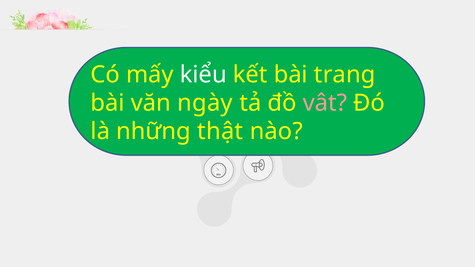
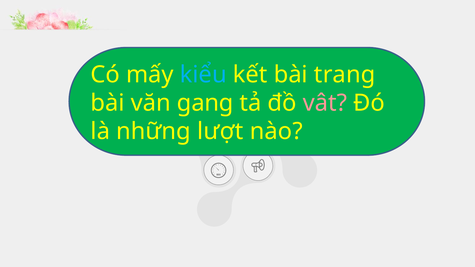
kiểu colour: white -> light blue
ngày: ngày -> gang
thật: thật -> lượt
